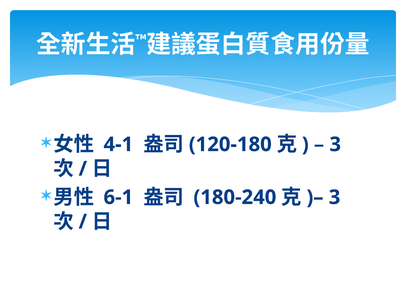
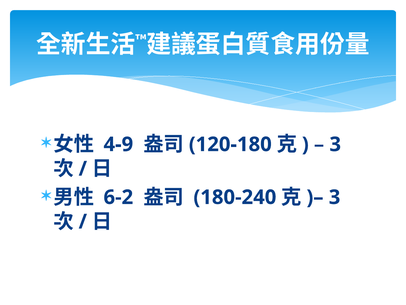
4-1: 4-1 -> 4-9
6-1: 6-1 -> 6-2
